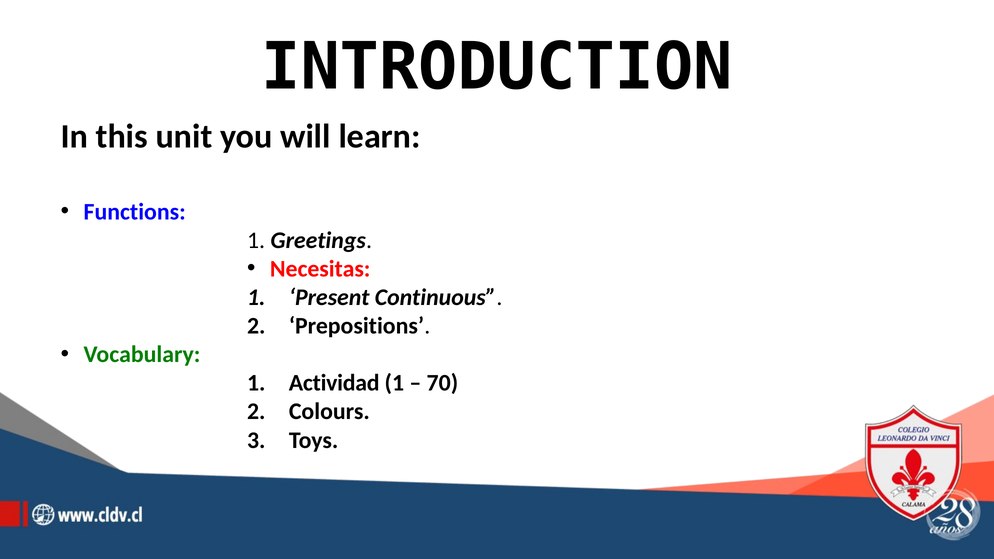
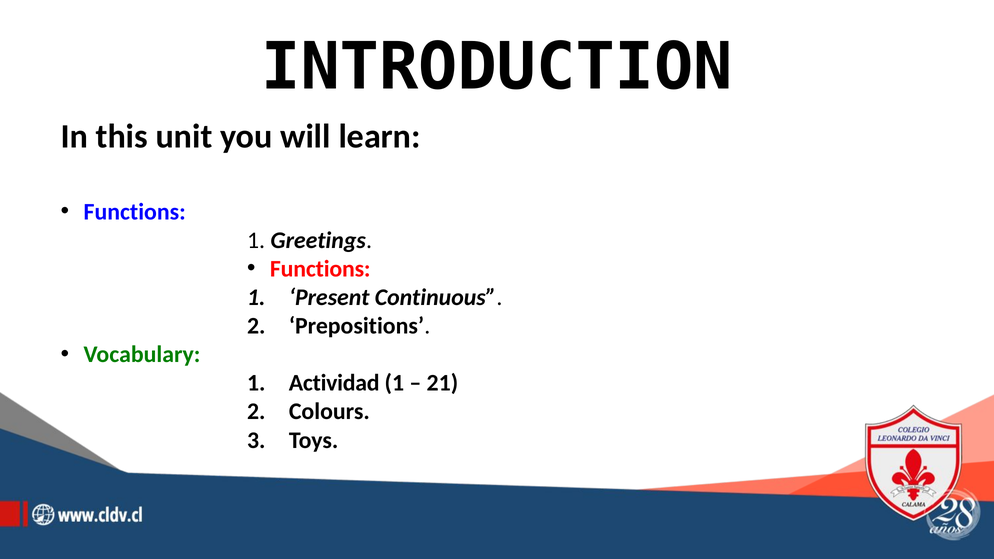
Necesitas at (320, 269): Necesitas -> Functions
70: 70 -> 21
